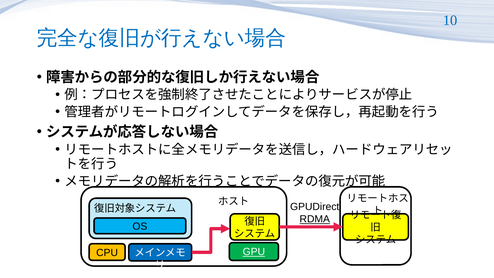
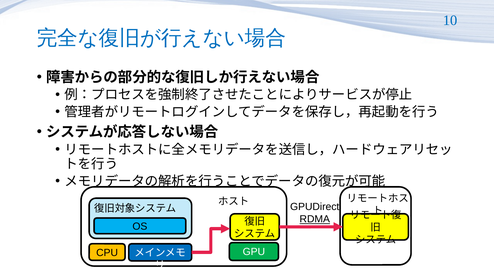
GPU underline: present -> none
